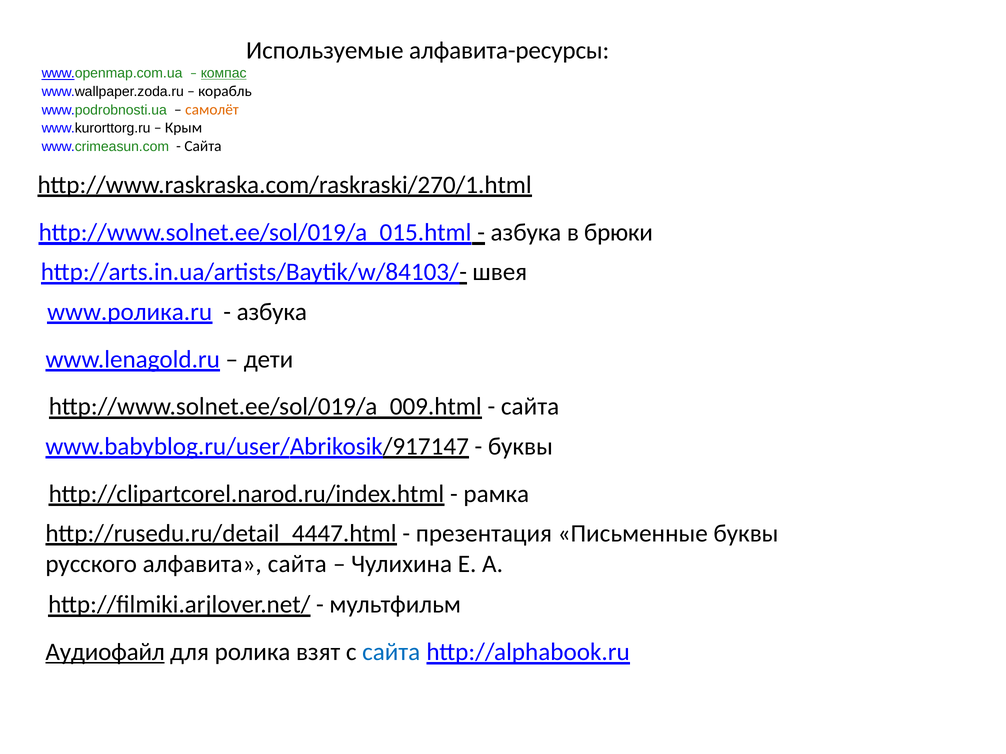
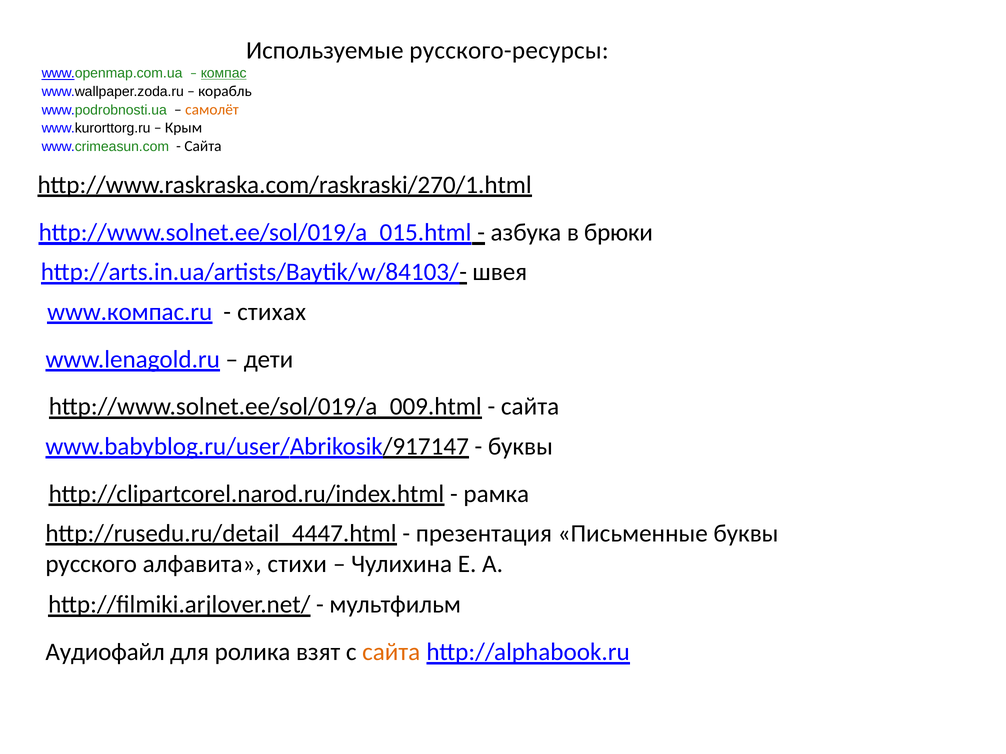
алфавита-ресурсы: алфавита-ресурсы -> русского-ресурсы
www.ролика.ru: www.ролика.ru -> www.компас.ru
азбука at (272, 312): азбука -> стихах
алфавита сайта: сайта -> стихи
Аудиофайл underline: present -> none
сайта at (391, 653) colour: blue -> orange
